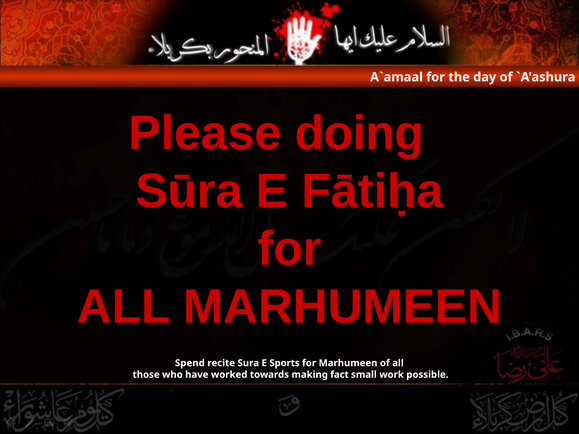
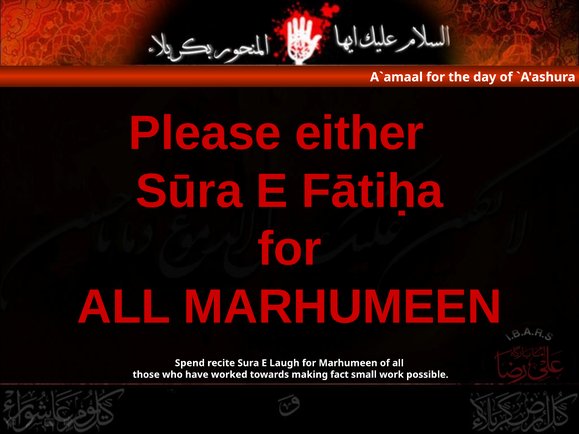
doing: doing -> either
Sports: Sports -> Laugh
